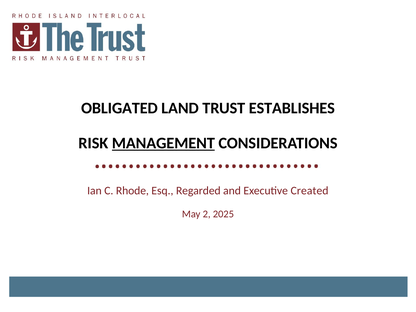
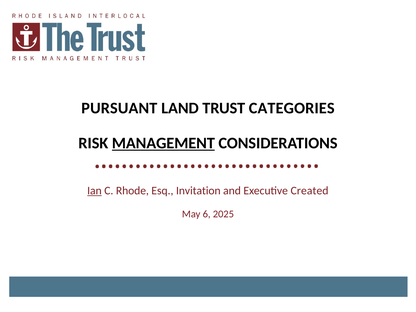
OBLIGATED: OBLIGATED -> PURSUANT
ESTABLISHES: ESTABLISHES -> CATEGORIES
Ian underline: none -> present
Regarded: Regarded -> Invitation
2: 2 -> 6
